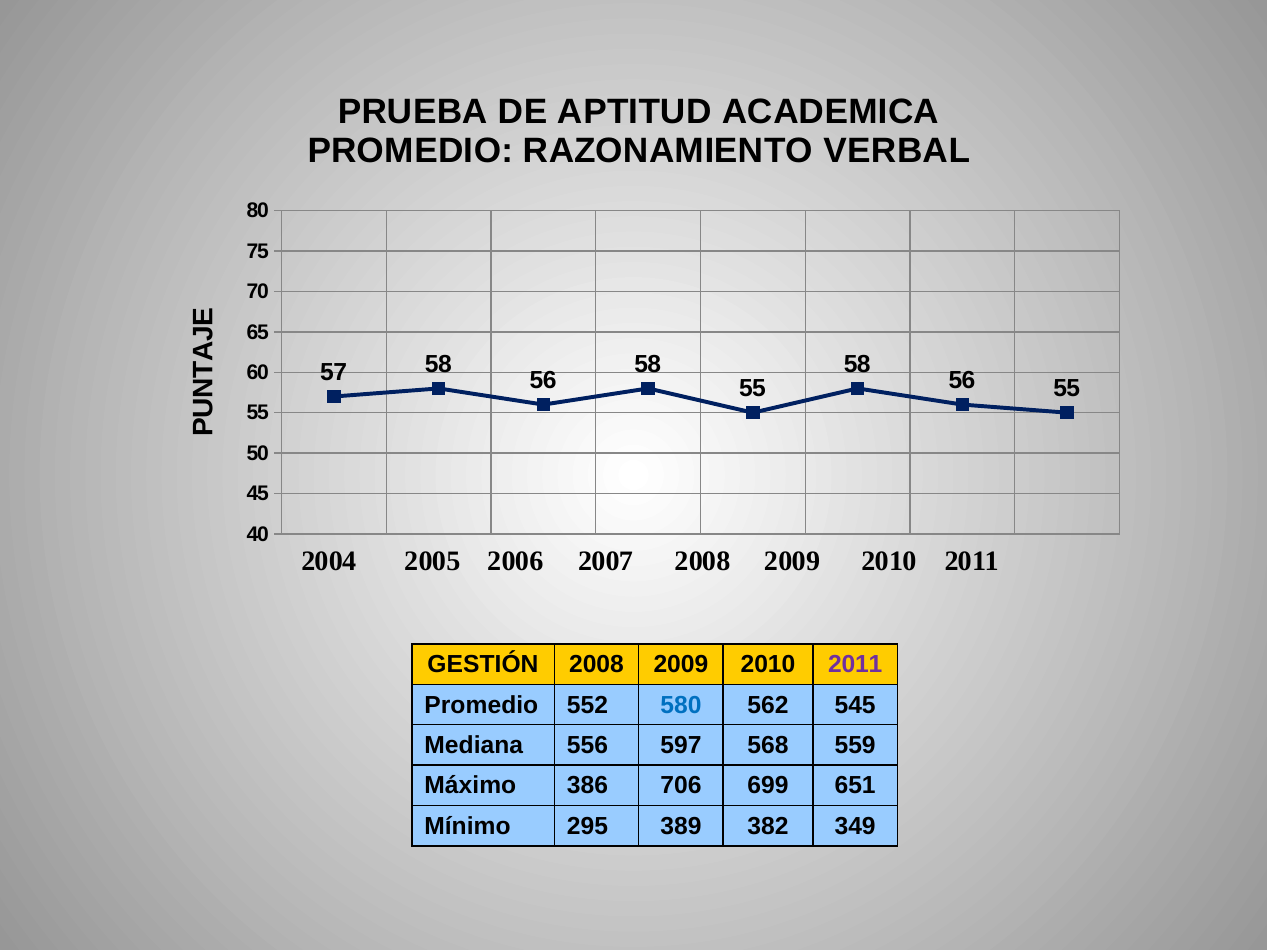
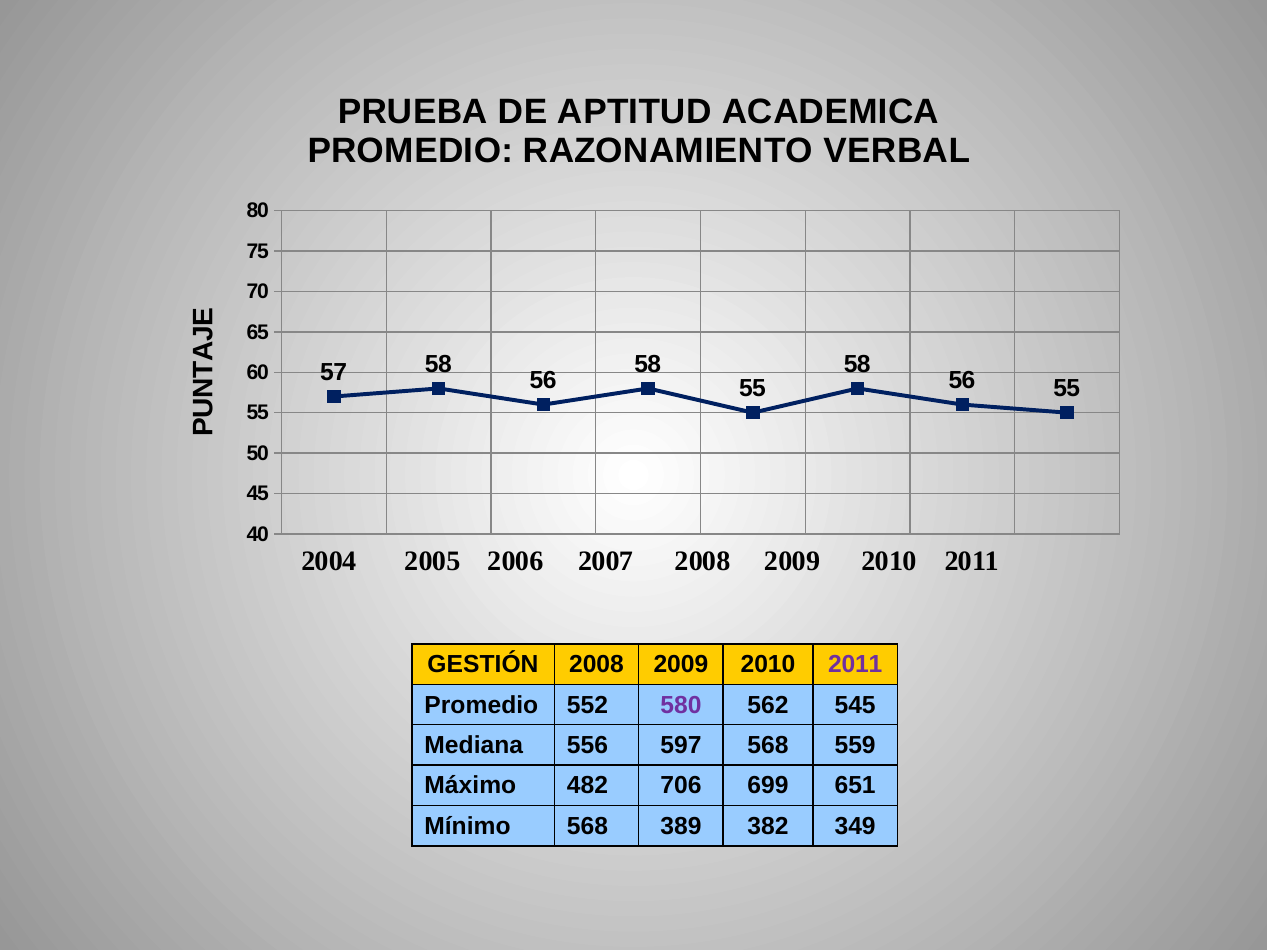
580 colour: blue -> purple
386: 386 -> 482
Mínimo 295: 295 -> 568
